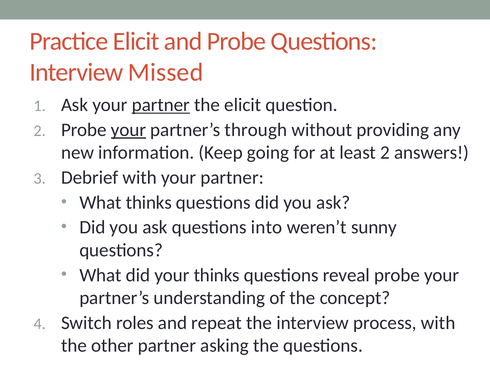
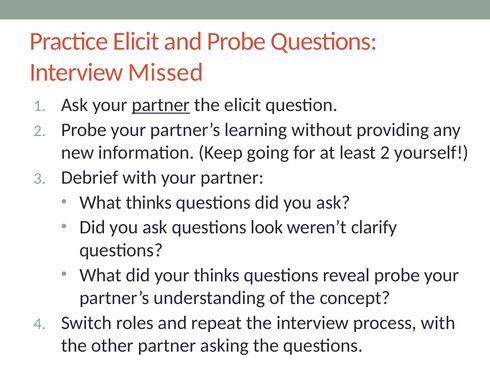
your at (128, 130) underline: present -> none
through: through -> learning
answers: answers -> yourself
into: into -> look
sunny: sunny -> clarify
